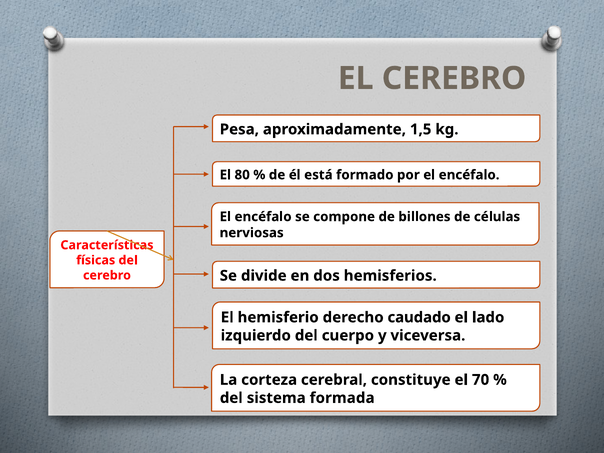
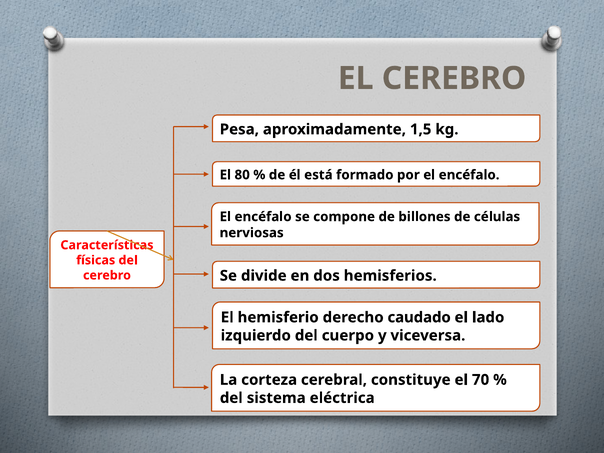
formada: formada -> eléctrica
